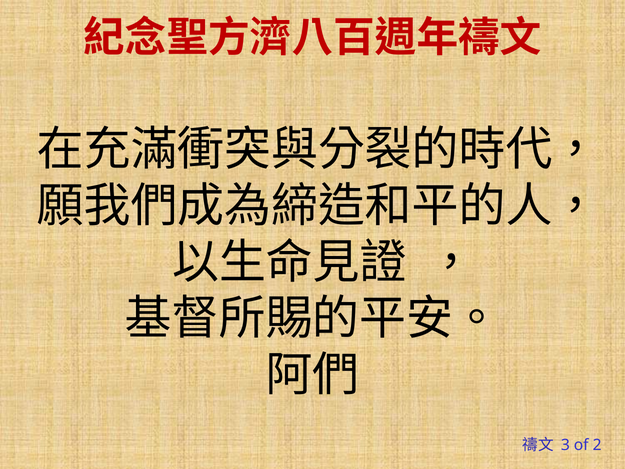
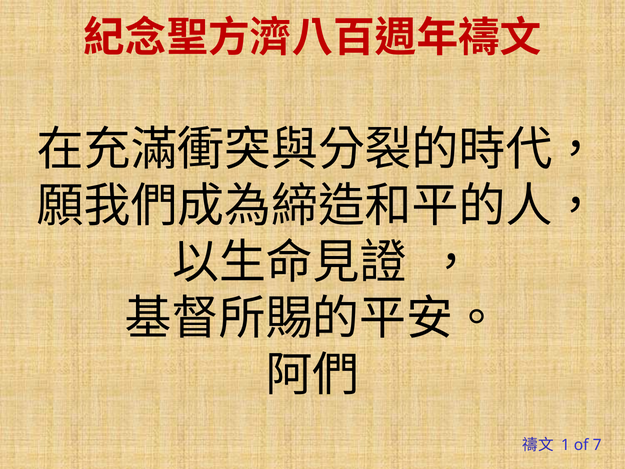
3: 3 -> 1
2: 2 -> 7
